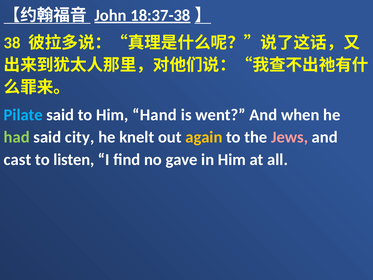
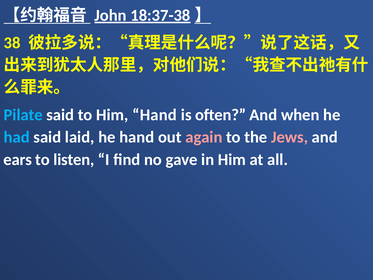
went: went -> often
had colour: light green -> light blue
city: city -> laid
he knelt: knelt -> hand
again colour: yellow -> pink
cast: cast -> ears
